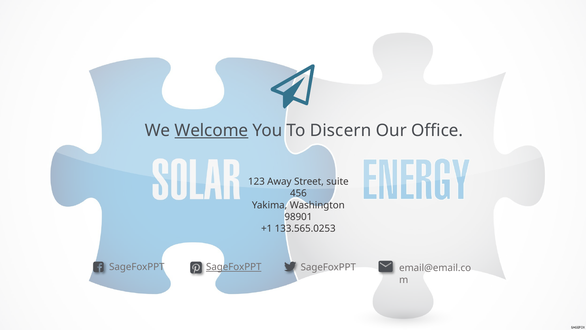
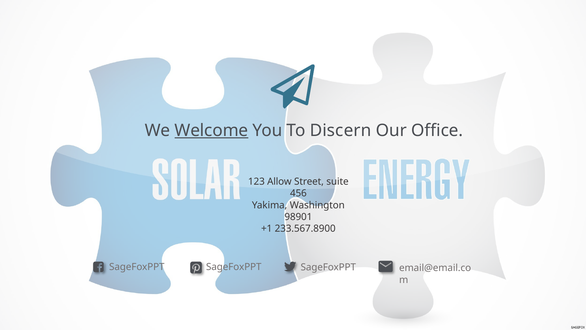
Away: Away -> Allow
133.565.0253: 133.565.0253 -> 233.567.8900
SageFoxPPT at (234, 267) underline: present -> none
